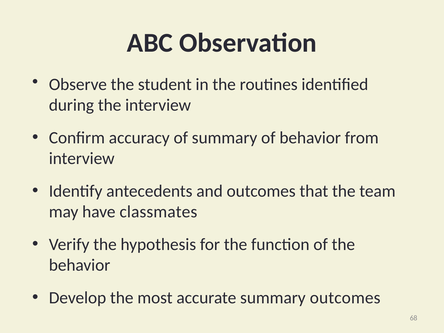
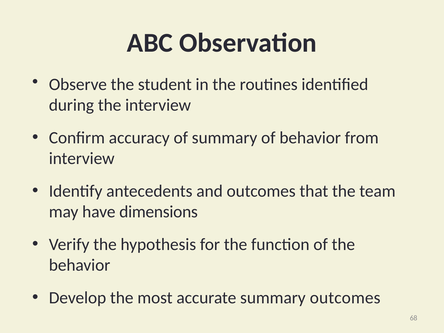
classmates: classmates -> dimensions
